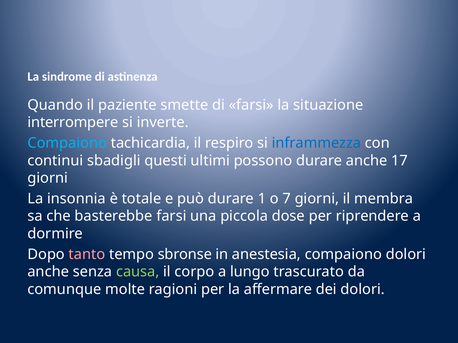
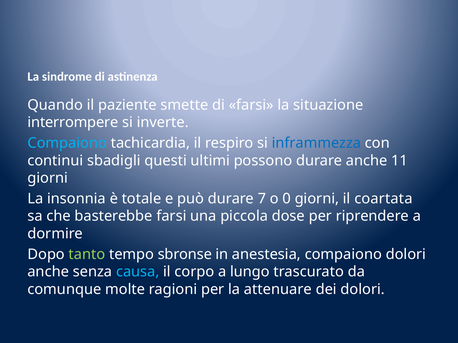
17: 17 -> 11
1: 1 -> 7
7: 7 -> 0
membra: membra -> coartata
tanto colour: pink -> light green
causa colour: light green -> light blue
affermare: affermare -> attenuare
